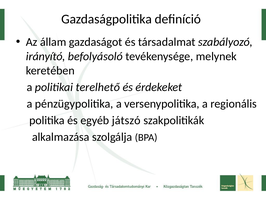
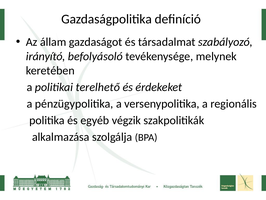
játszó: játszó -> végzik
